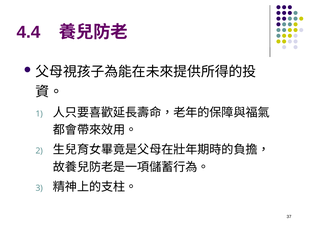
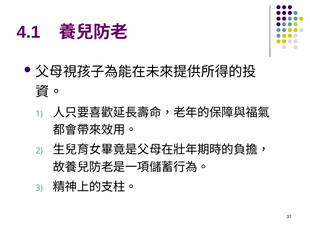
4.4: 4.4 -> 4.1
